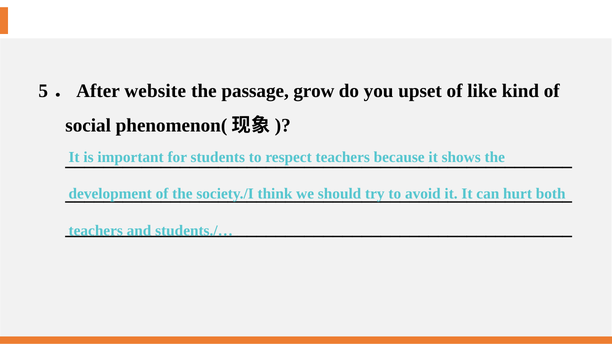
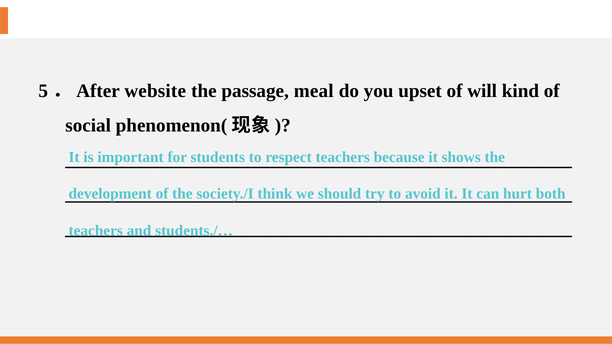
grow: grow -> meal
like: like -> will
